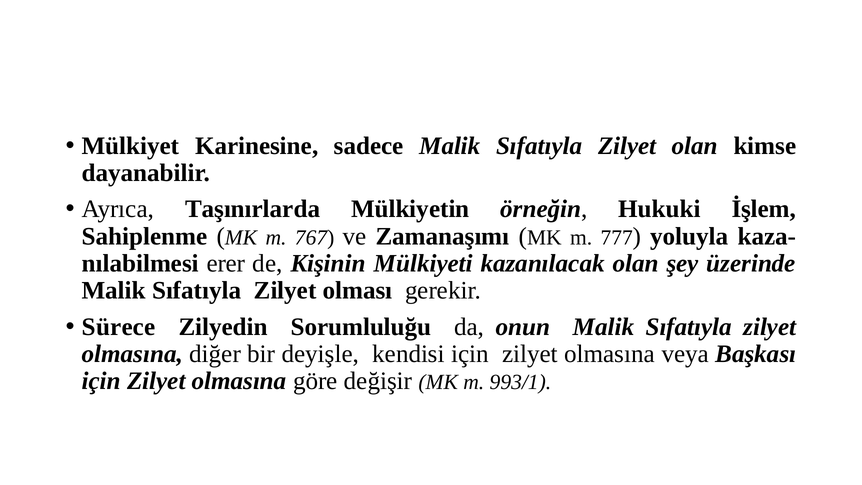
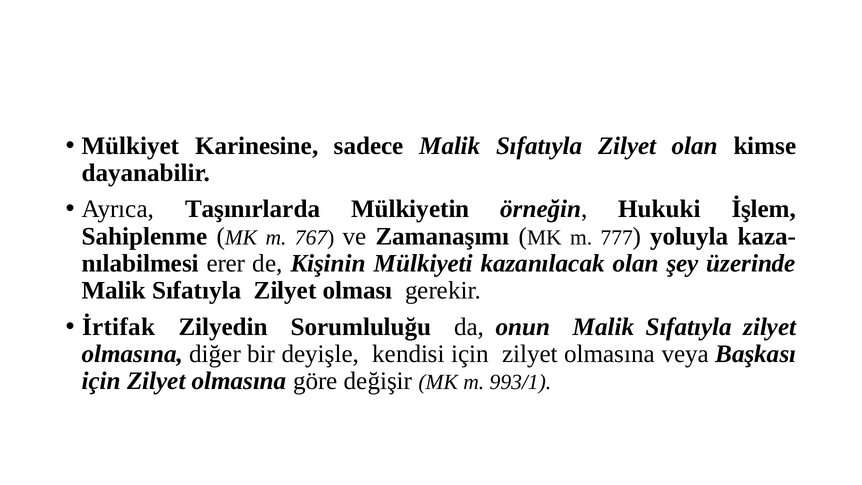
Sürece: Sürece -> İrtifak
